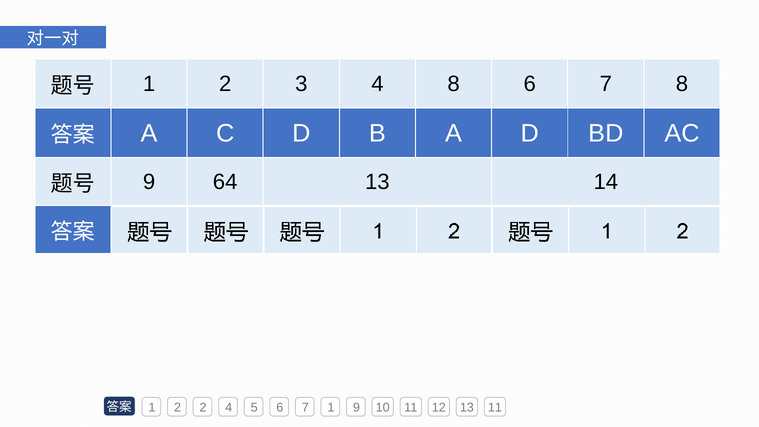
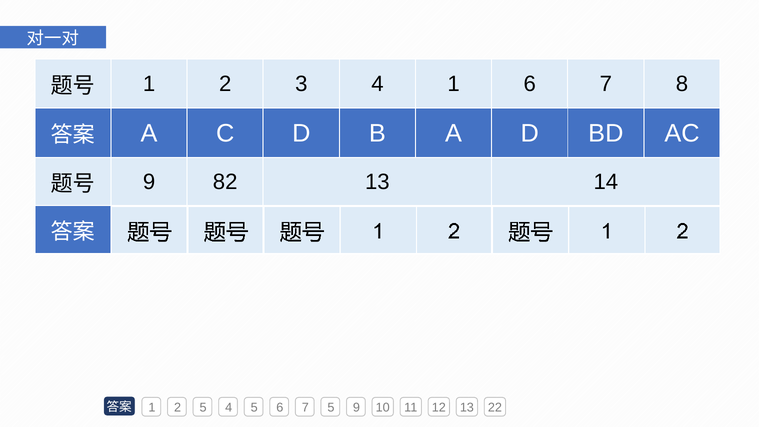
4 8: 8 -> 1
64: 64 -> 82
2 2: 2 -> 5
7 1: 1 -> 5
13 11: 11 -> 22
